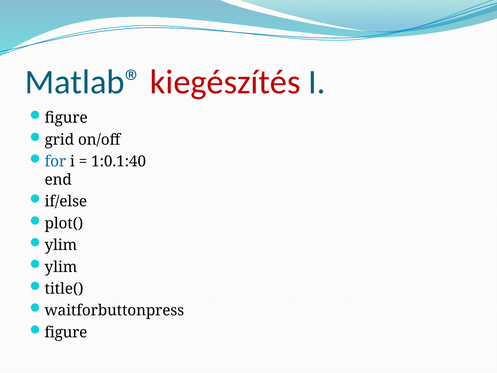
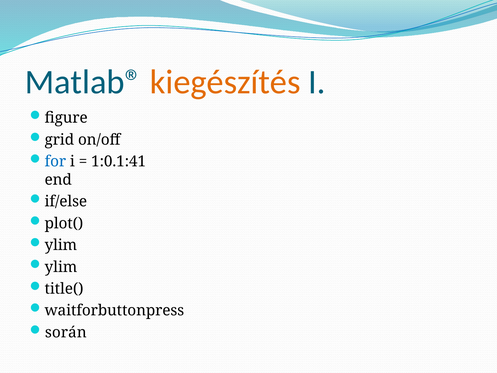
kiegészítés colour: red -> orange
1:0.1:40: 1:0.1:40 -> 1:0.1:41
figure at (66, 332): figure -> során
